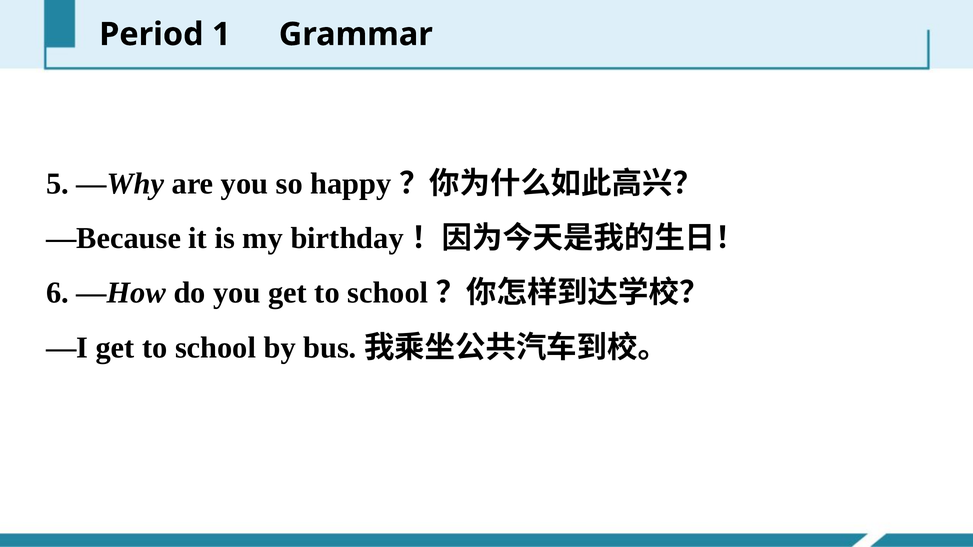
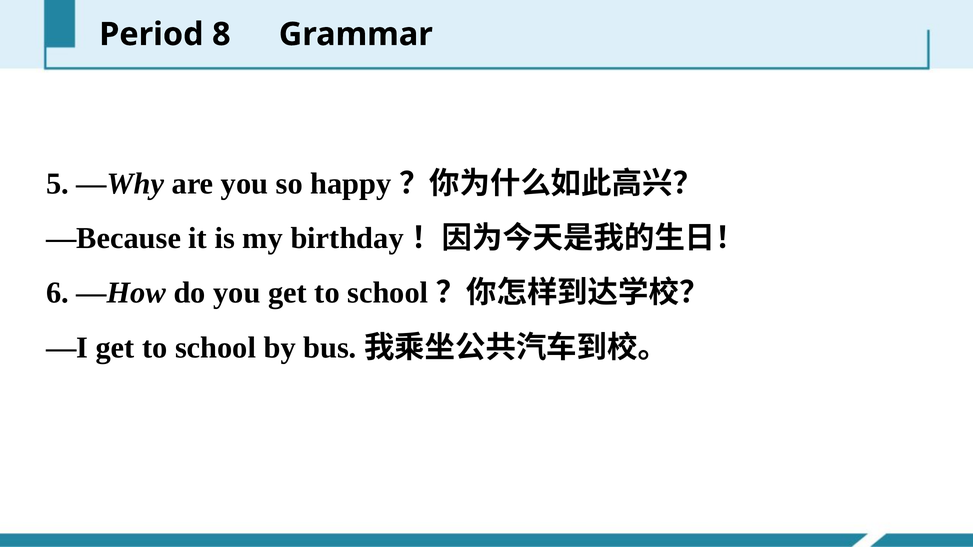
1: 1 -> 8
